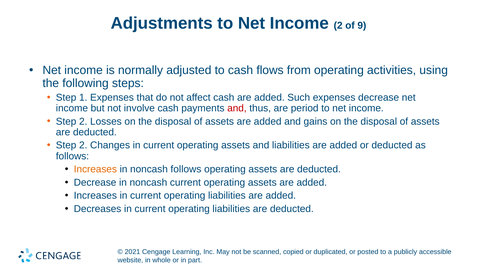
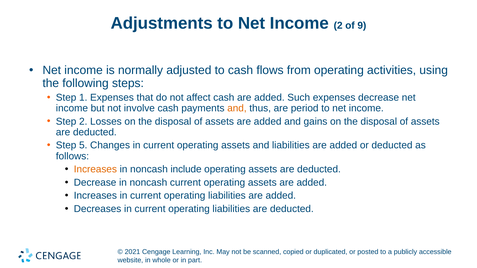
and at (237, 108) colour: red -> orange
2 at (83, 146): 2 -> 5
noncash follows: follows -> include
